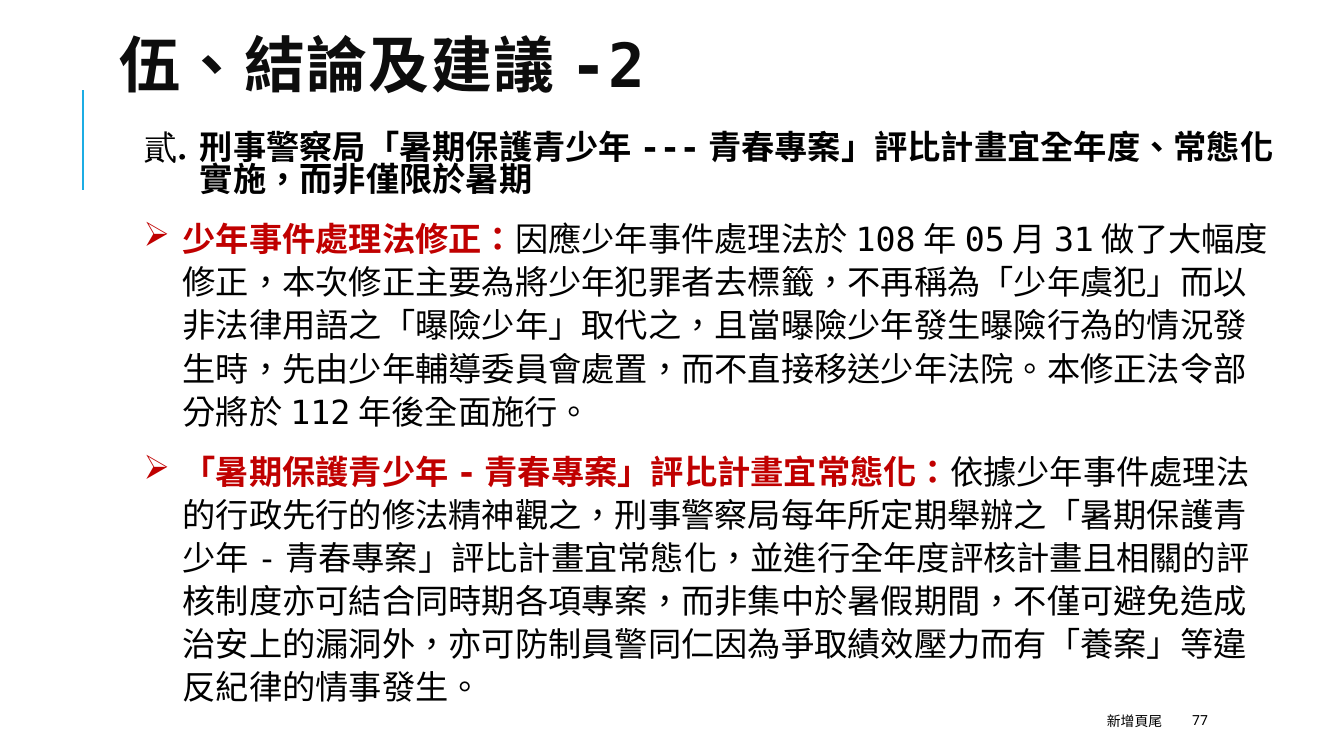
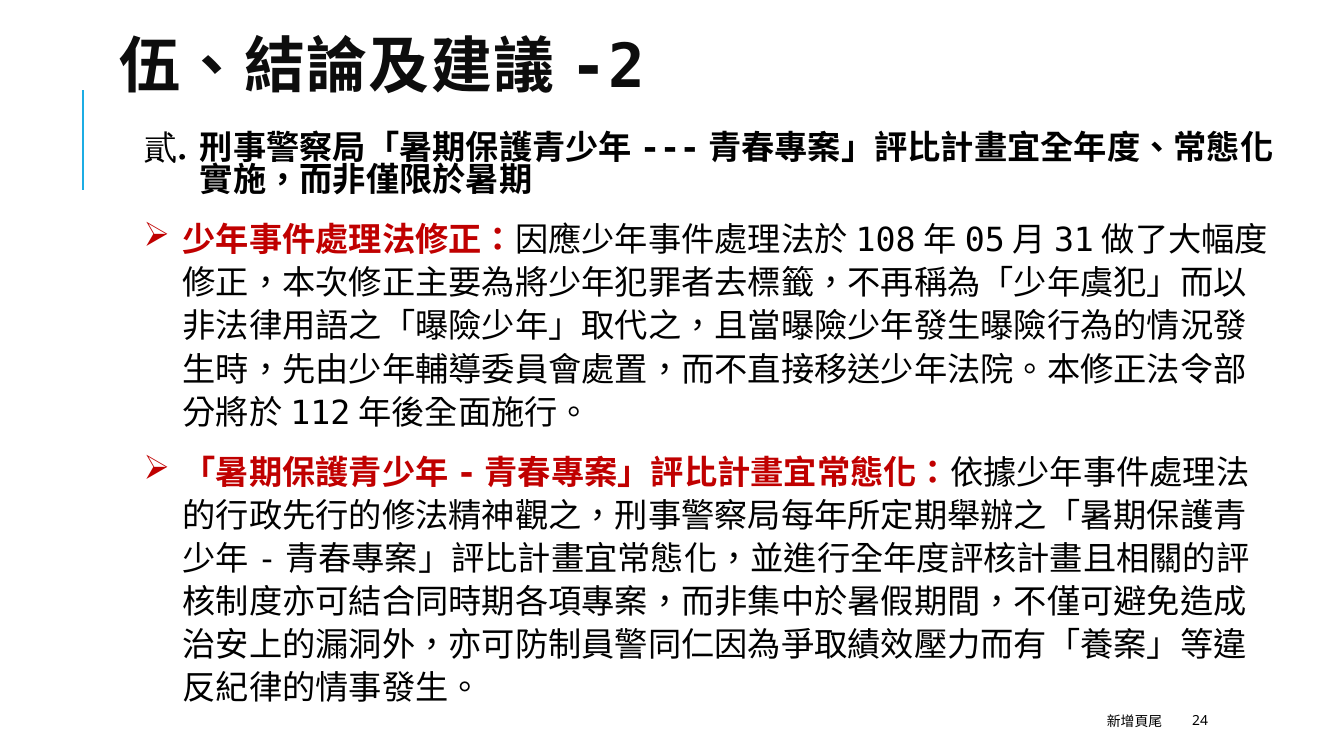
77: 77 -> 24
